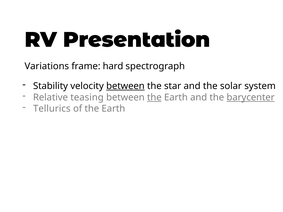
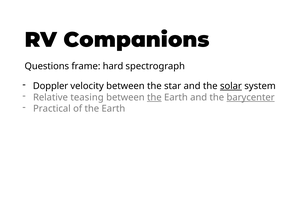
Presentation: Presentation -> Companions
Variations: Variations -> Questions
Stability: Stability -> Doppler
between at (125, 86) underline: present -> none
solar underline: none -> present
Tellurics: Tellurics -> Practical
